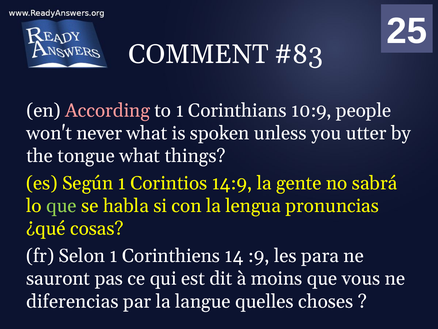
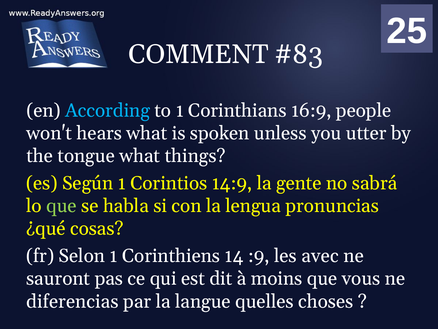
According colour: pink -> light blue
10:9: 10:9 -> 16:9
never: never -> hears
para: para -> avec
